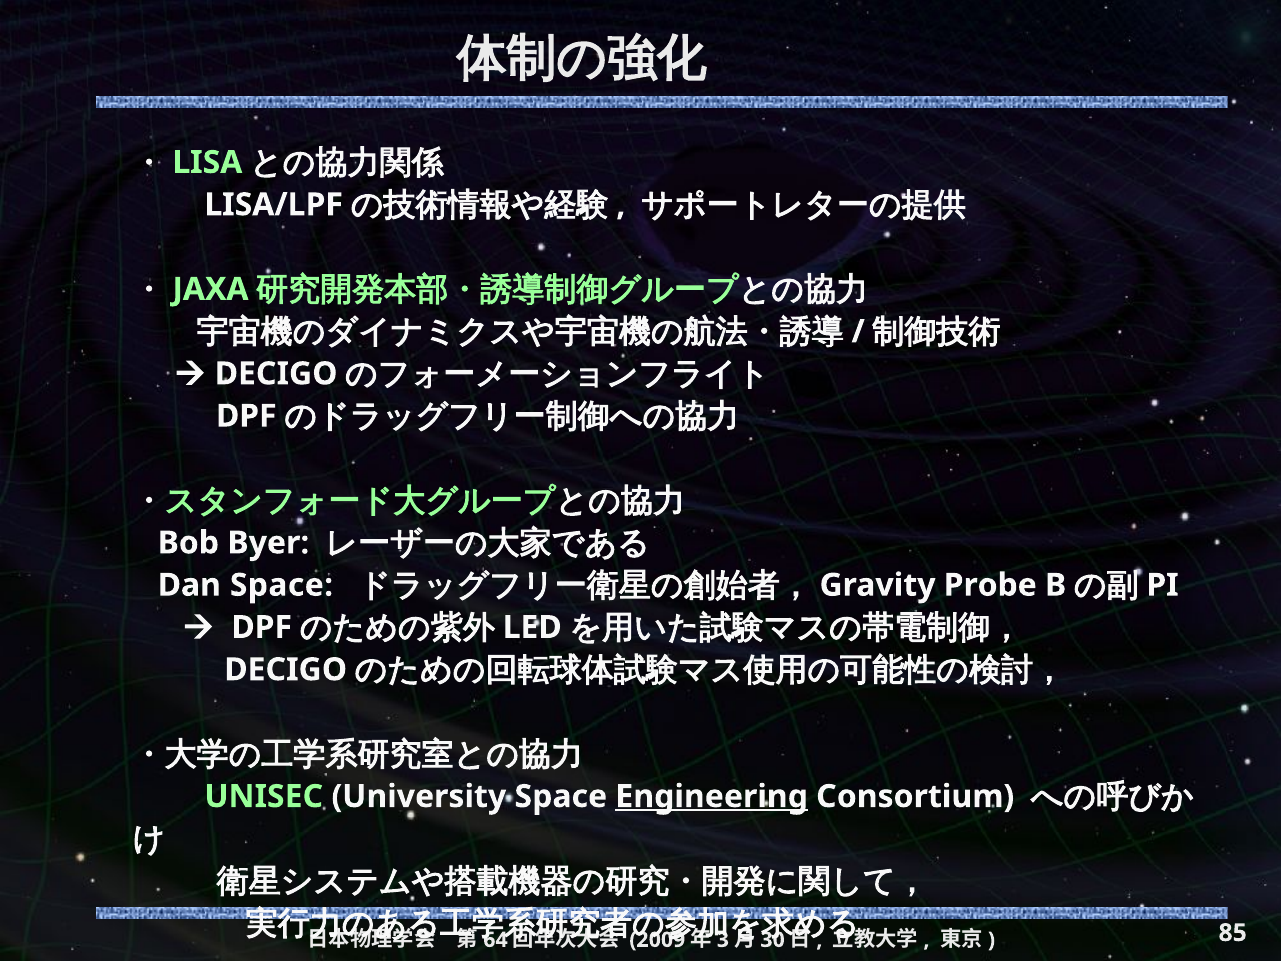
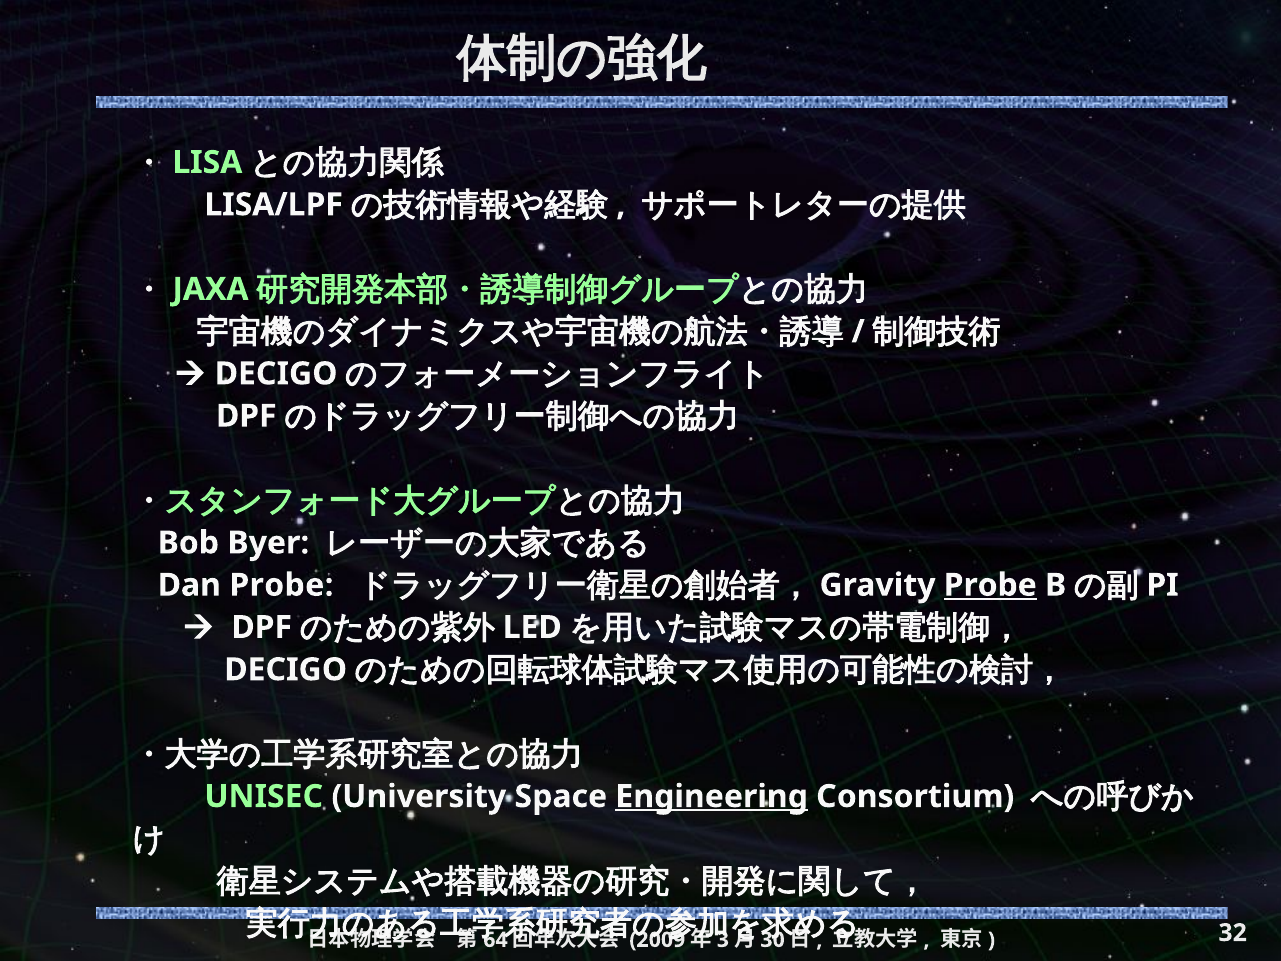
Dan Space: Space -> Probe
Probe at (990, 585) underline: none -> present
85: 85 -> 32
